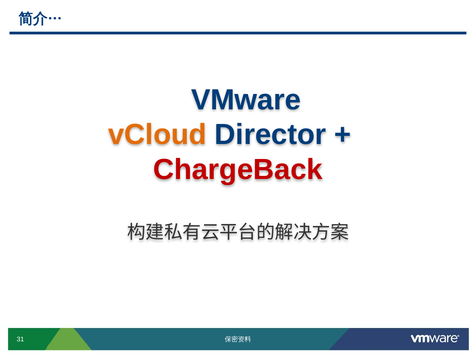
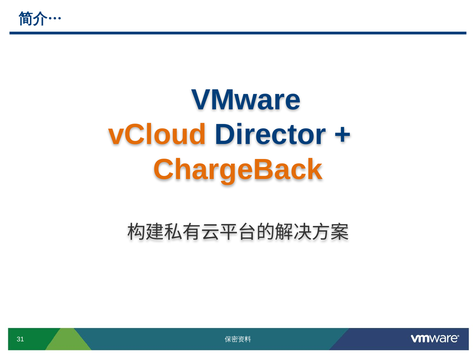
ChargeBack colour: red -> orange
